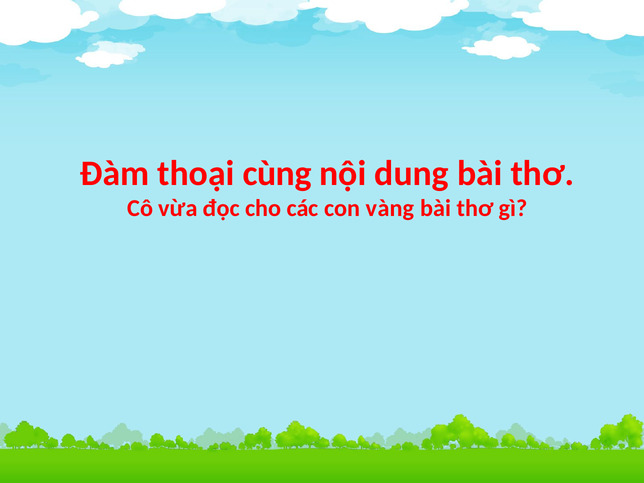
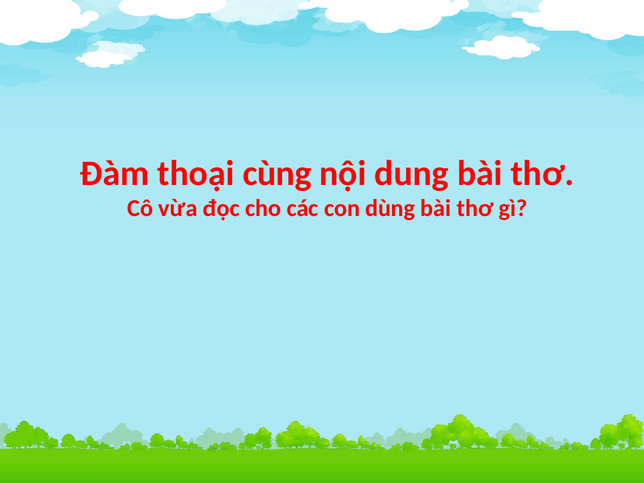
vàng: vàng -> dùng
